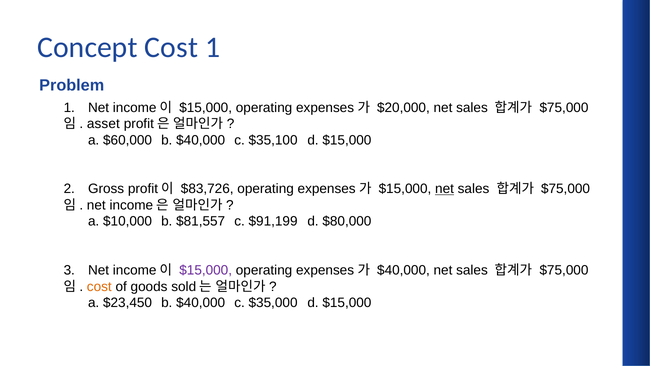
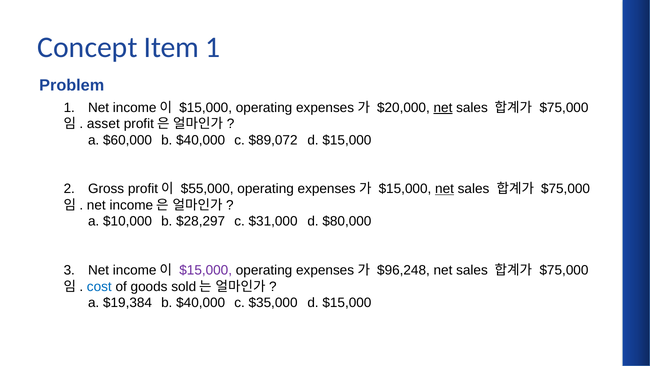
Concept Cost: Cost -> Item
net at (443, 107) underline: none -> present
$35,100: $35,100 -> $89,072
$83,726: $83,726 -> $55,000
$81,557: $81,557 -> $28,297
$91,199: $91,199 -> $31,000
$40,000 at (403, 270): $40,000 -> $96,248
cost at (99, 286) colour: orange -> blue
$23,450: $23,450 -> $19,384
